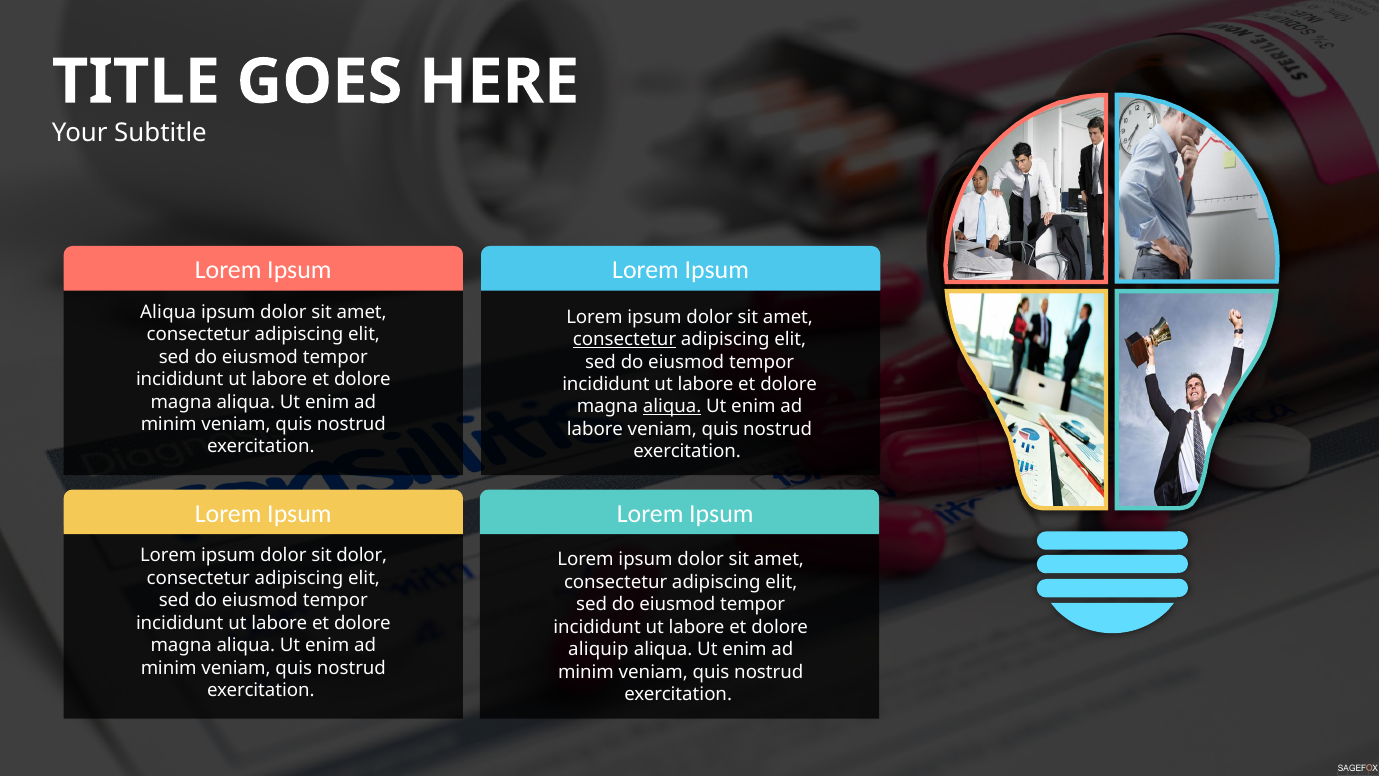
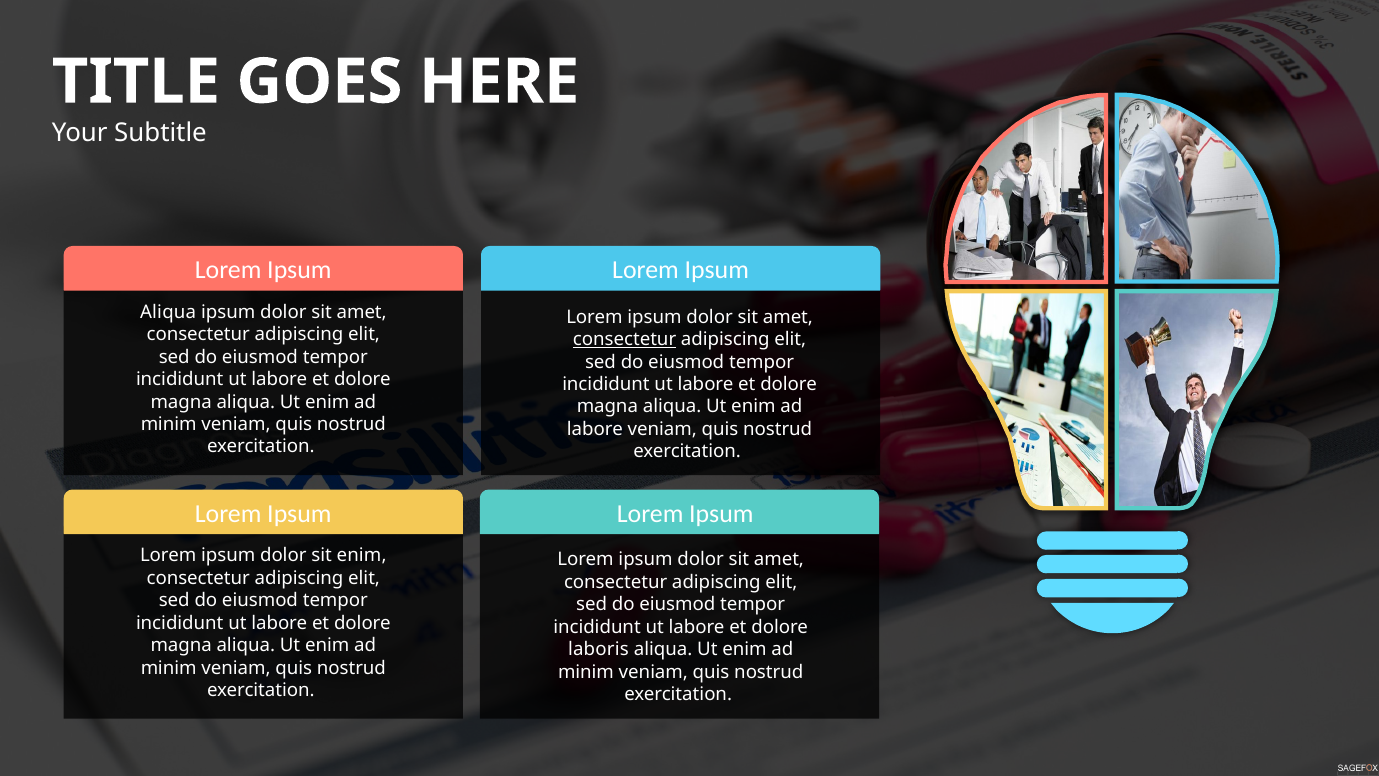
aliqua at (672, 407) underline: present -> none
sit dolor: dolor -> enim
aliquip: aliquip -> laboris
